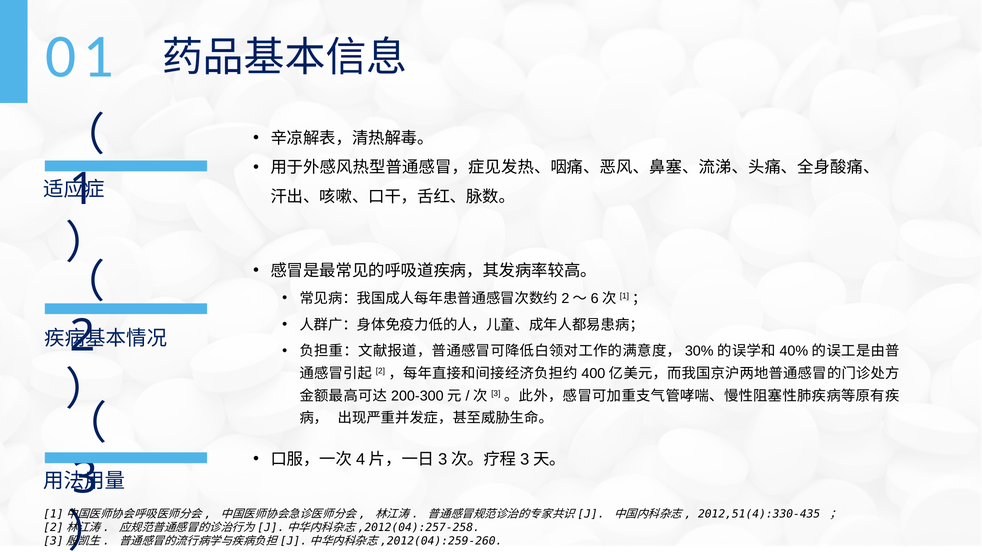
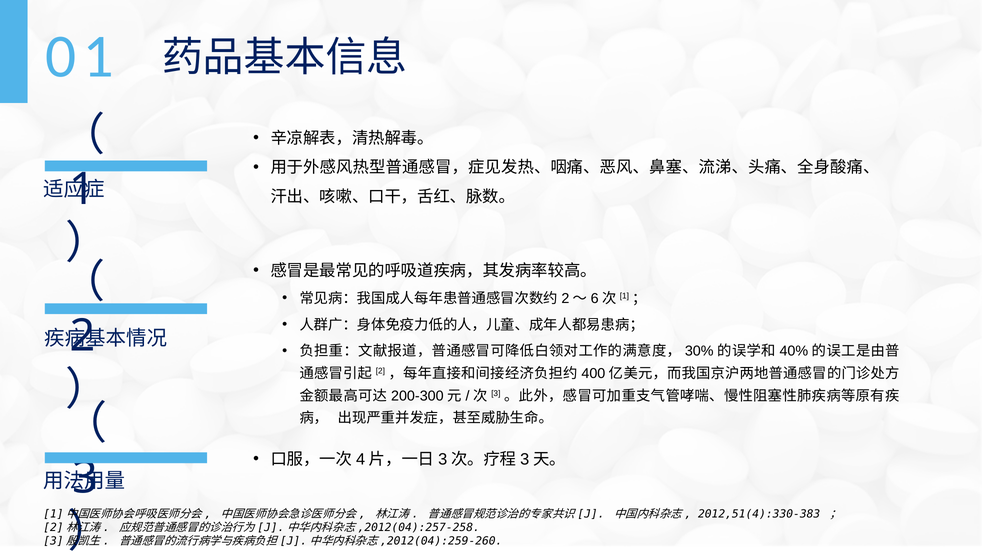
2012,51(4):330-435: 2012,51(4):330-435 -> 2012,51(4):330-383
